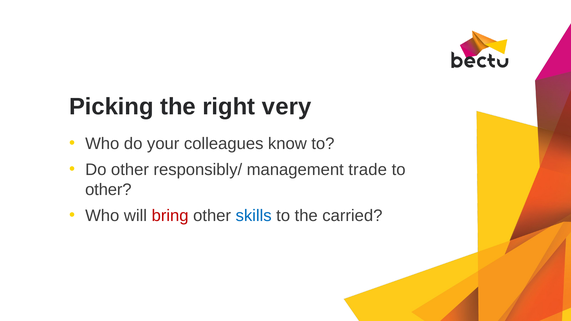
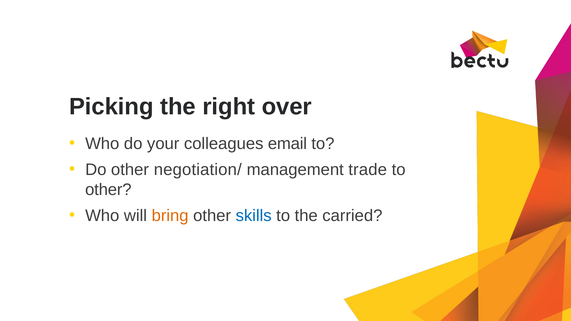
very: very -> over
know: know -> email
responsibly/: responsibly/ -> negotiation/
bring colour: red -> orange
